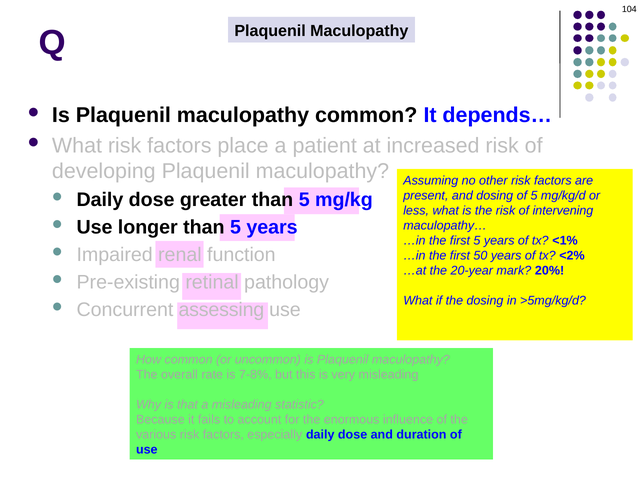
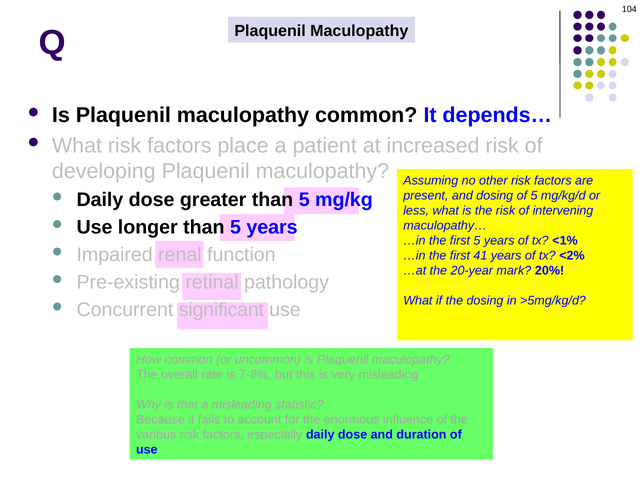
50: 50 -> 41
assessing: assessing -> significant
